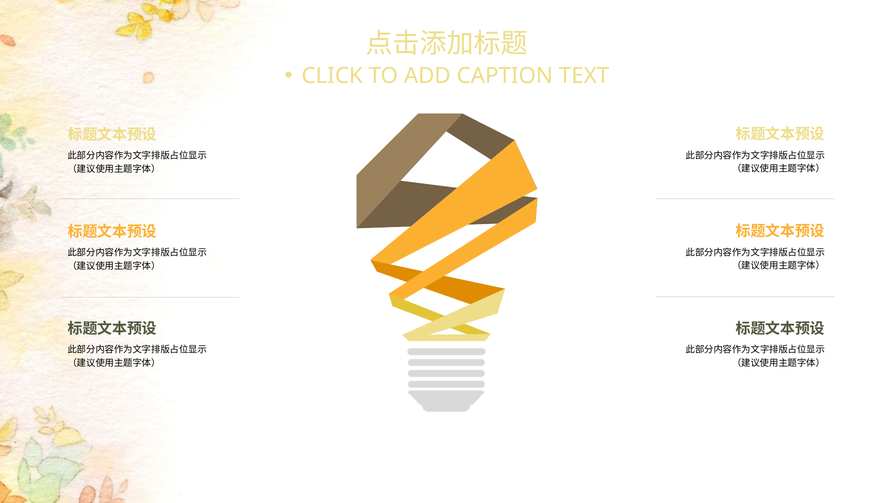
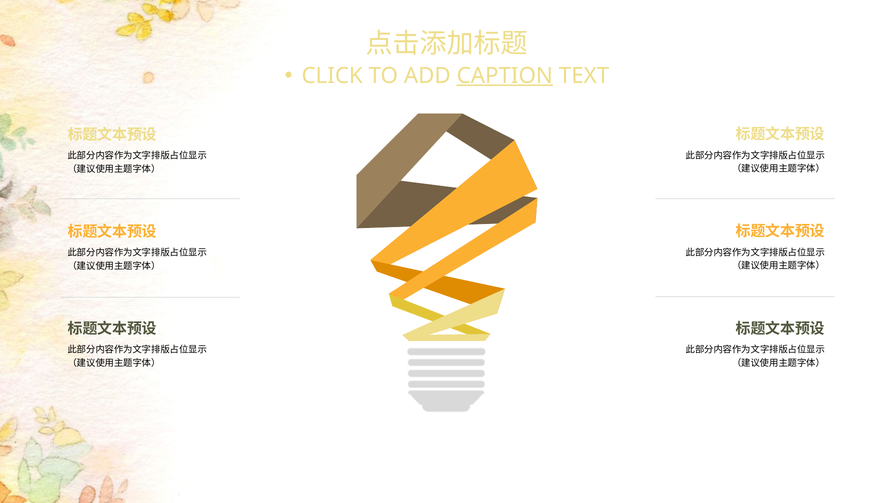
CAPTION underline: none -> present
